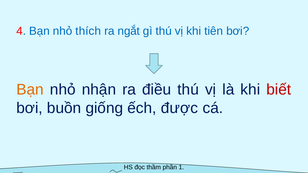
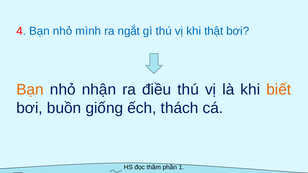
thích: thích -> mình
tiên: tiên -> thật
biết colour: red -> orange
được: được -> thách
